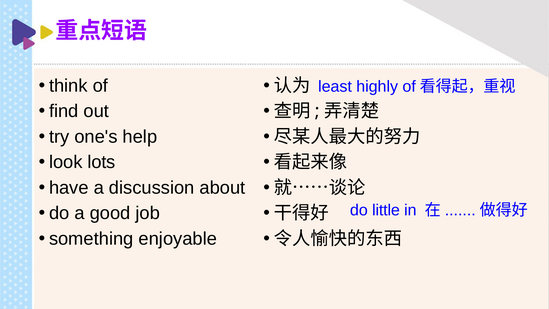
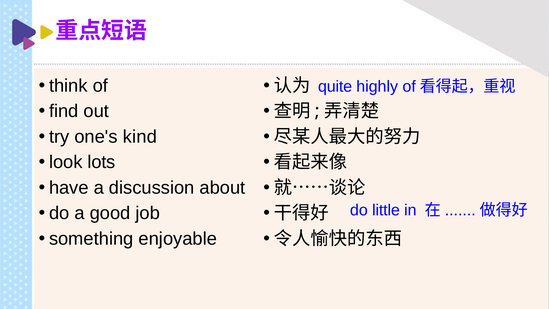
least: least -> quite
help: help -> kind
